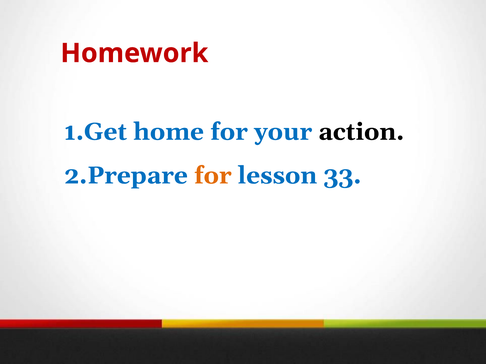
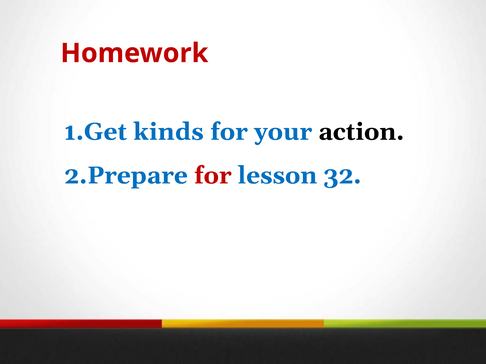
home: home -> kinds
for at (213, 176) colour: orange -> red
33: 33 -> 32
